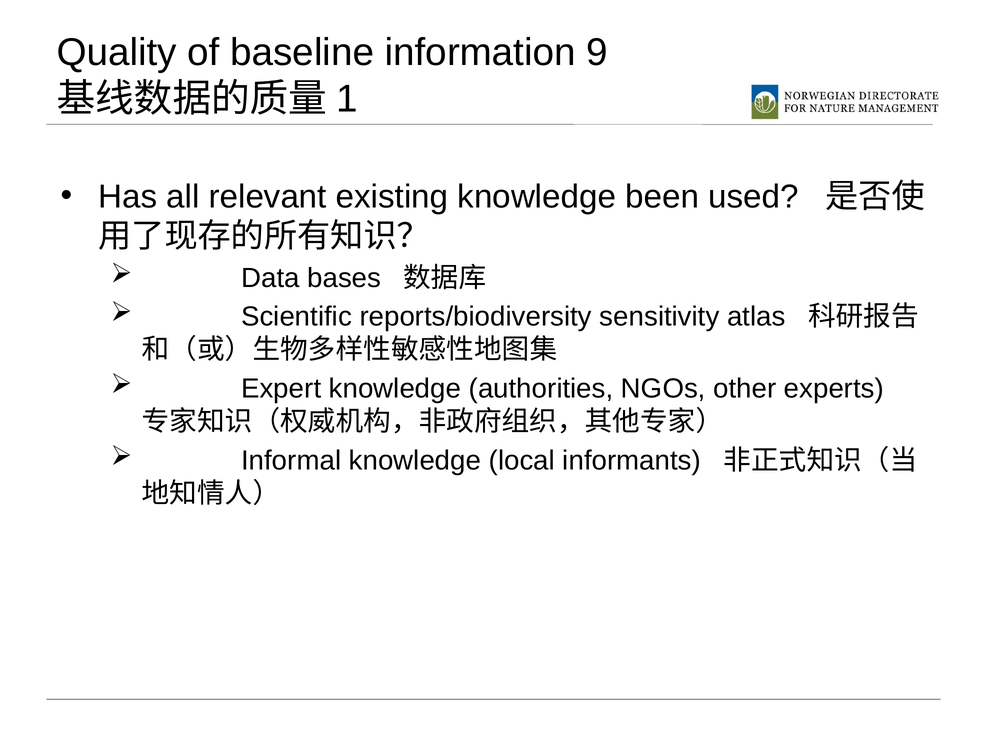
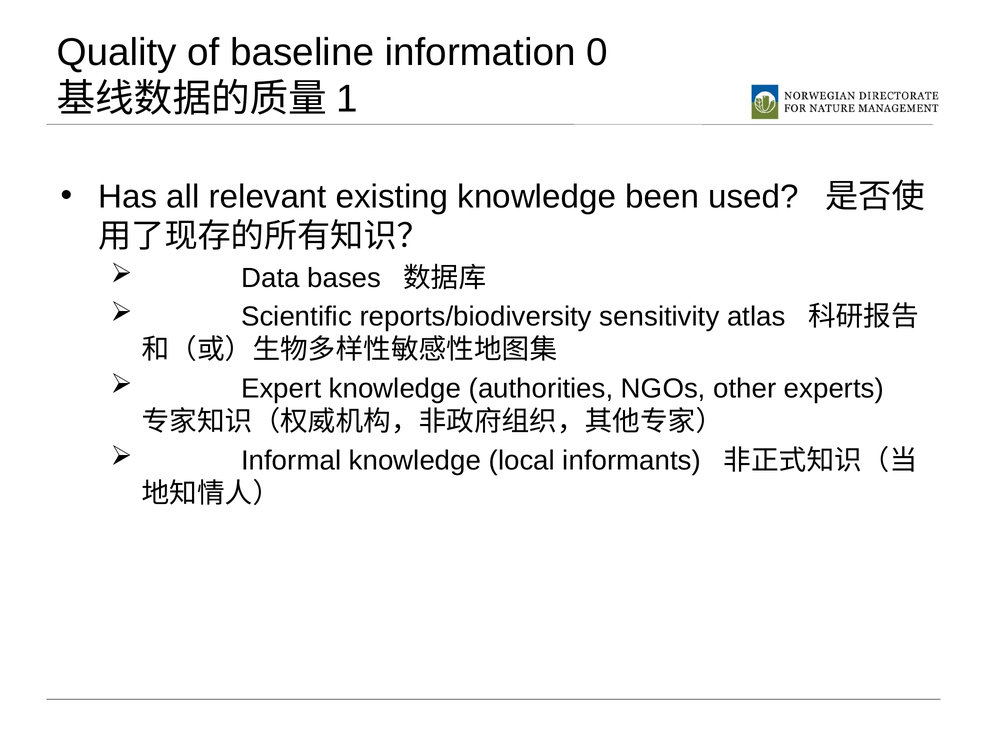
9: 9 -> 0
